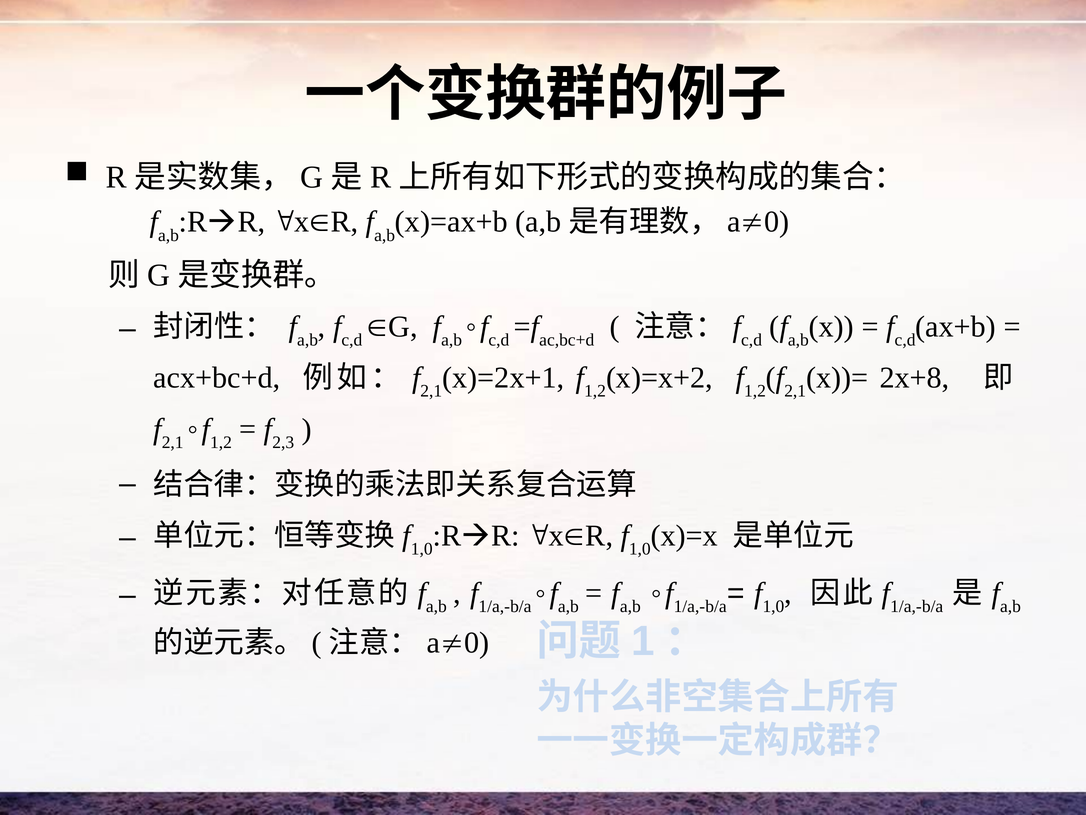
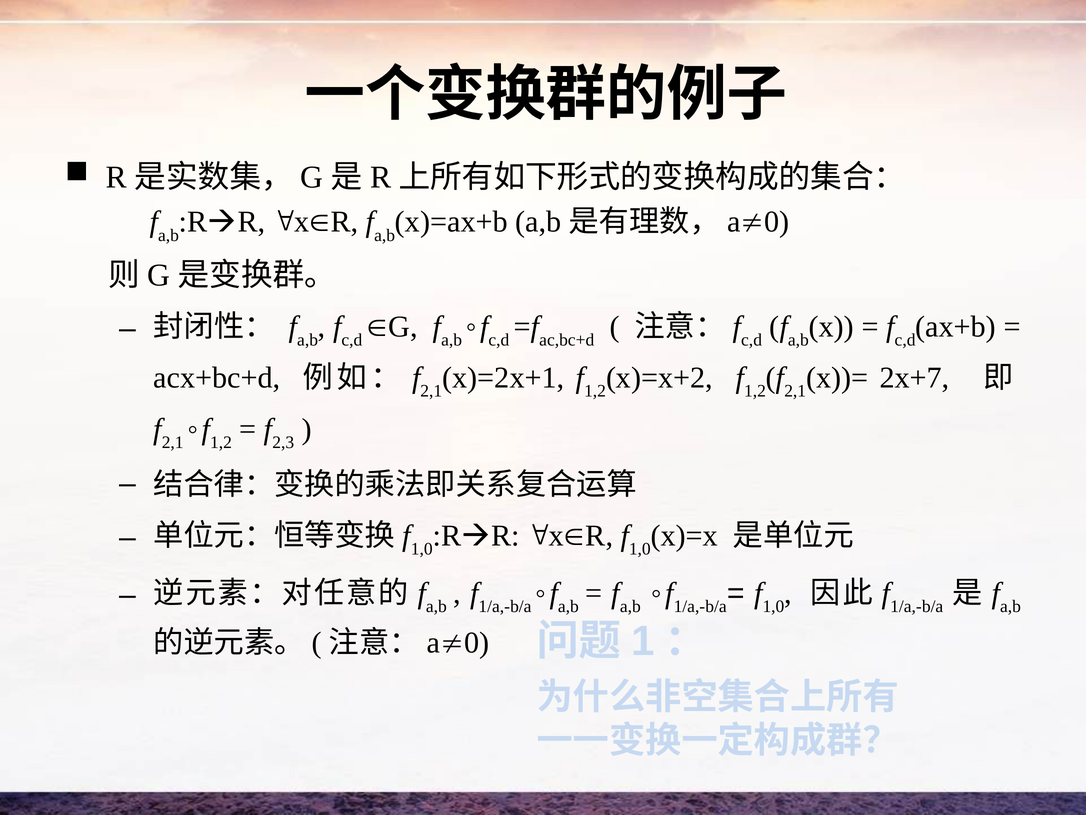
2x+8: 2x+8 -> 2x+7
